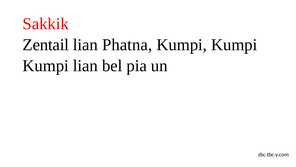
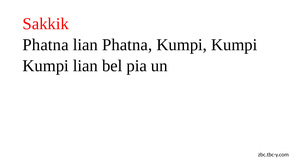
Zentail at (46, 45): Zentail -> Phatna
